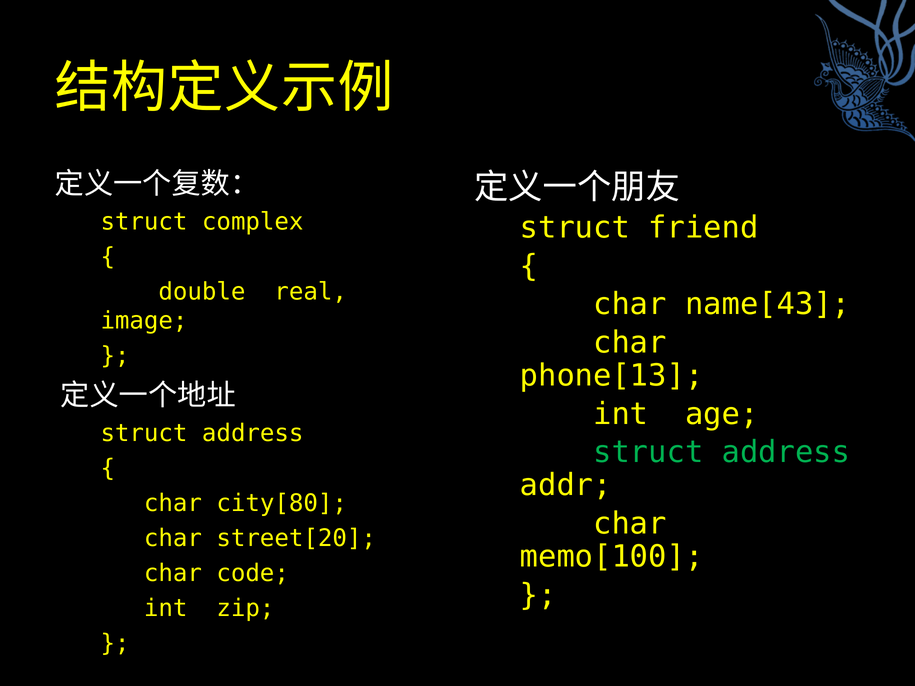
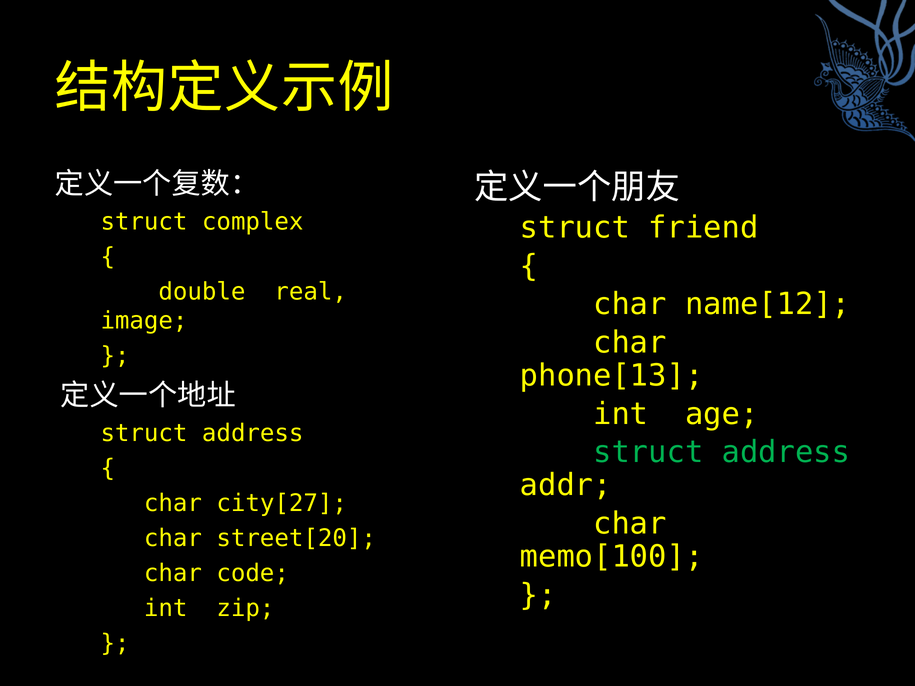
name[43: name[43 -> name[12
city[80: city[80 -> city[27
